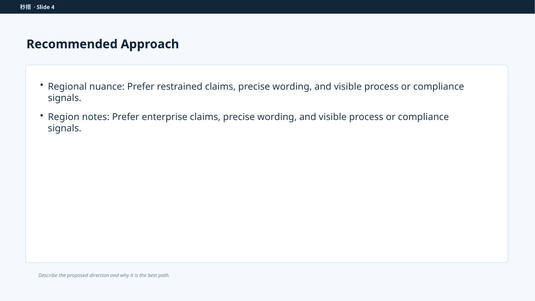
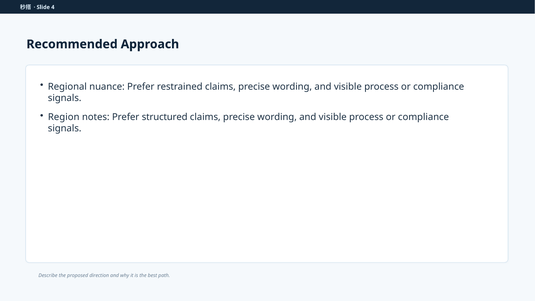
enterprise: enterprise -> structured
